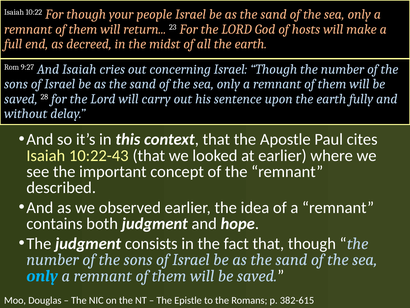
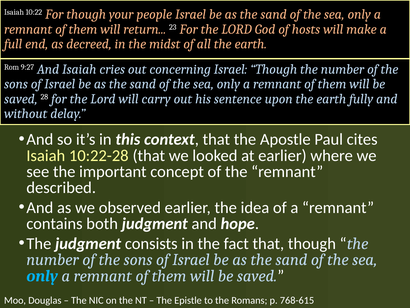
10:22-43: 10:22-43 -> 10:22-28
382-615: 382-615 -> 768-615
